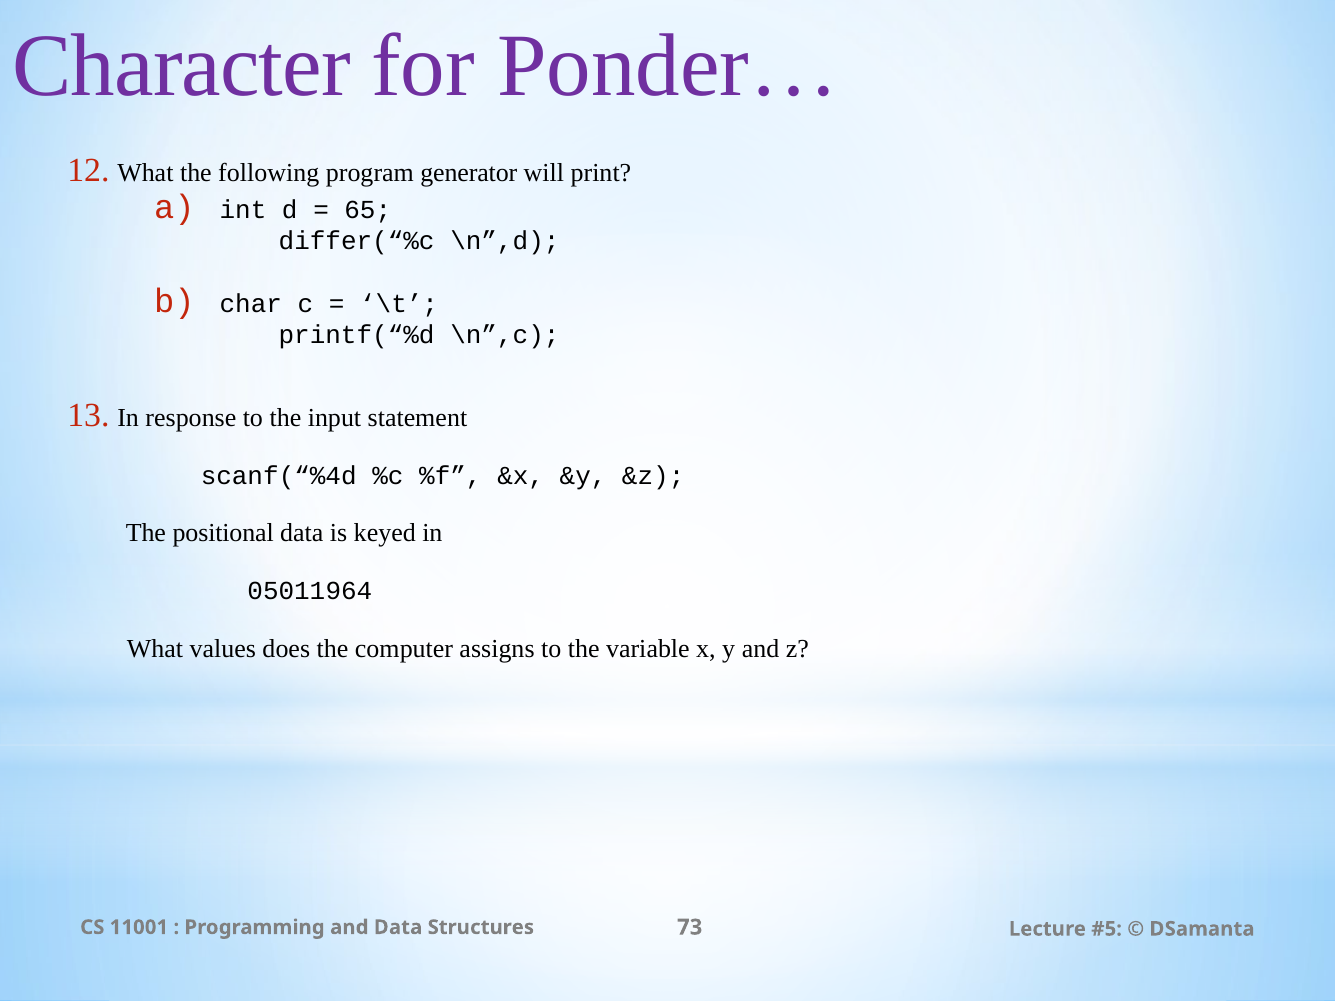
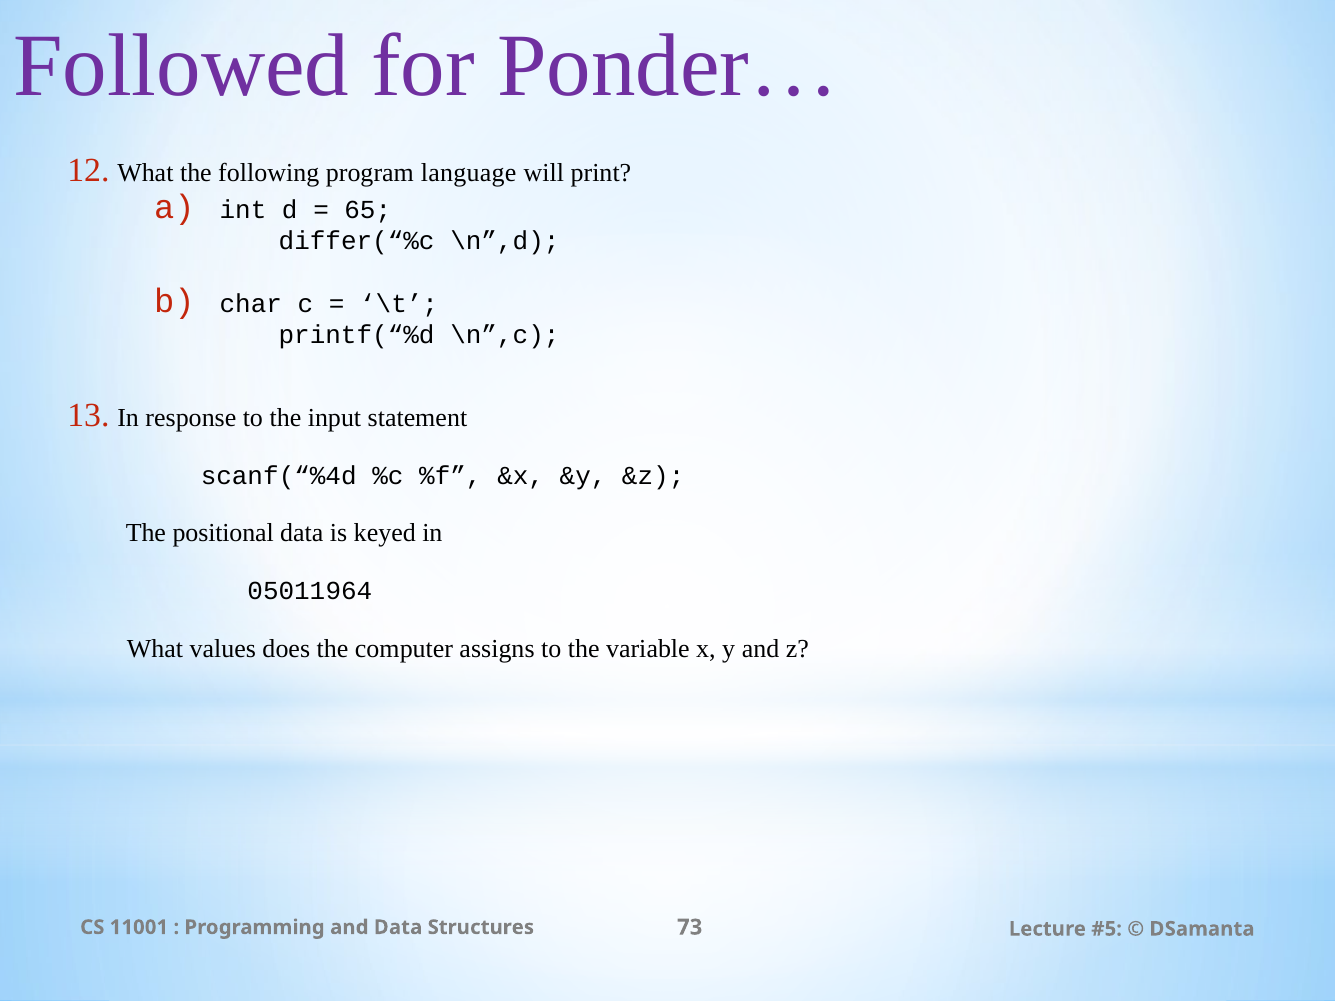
Character: Character -> Followed
generator: generator -> language
